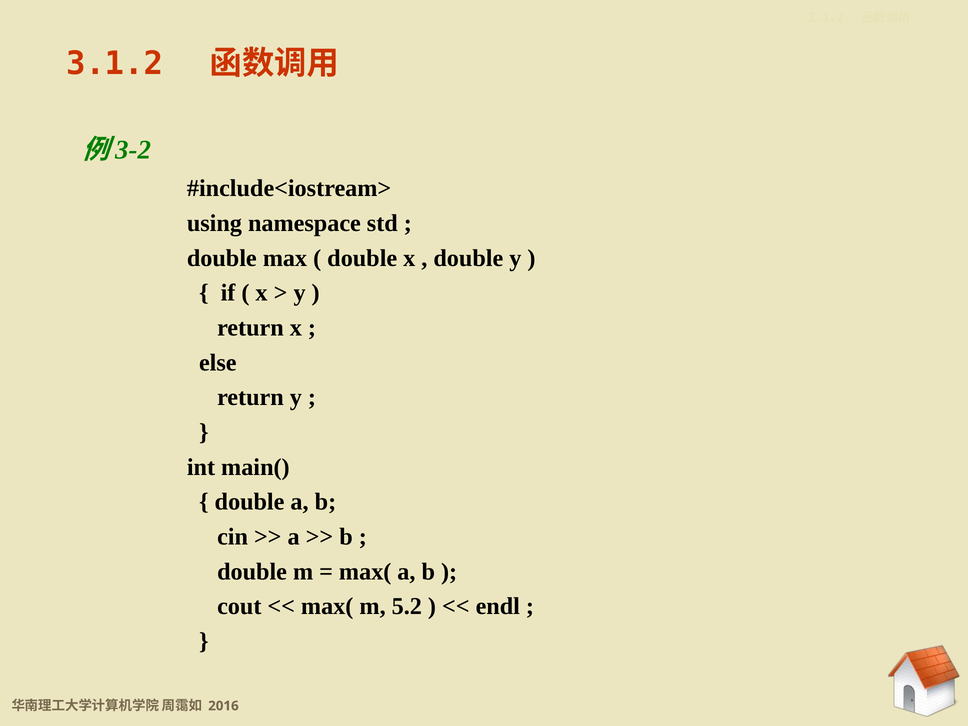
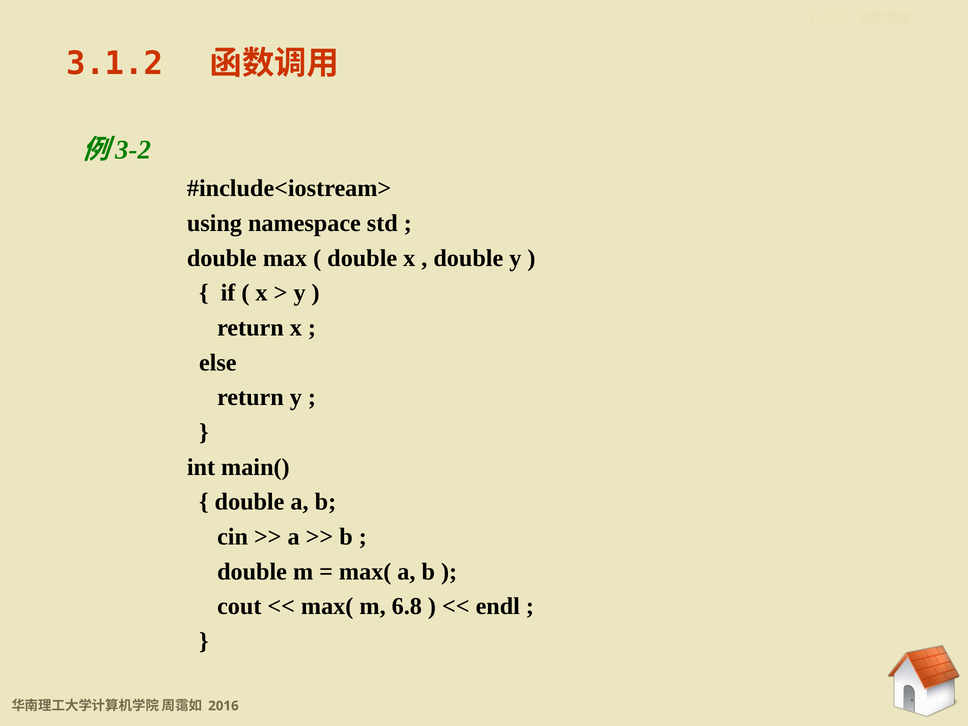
5.2: 5.2 -> 6.8
